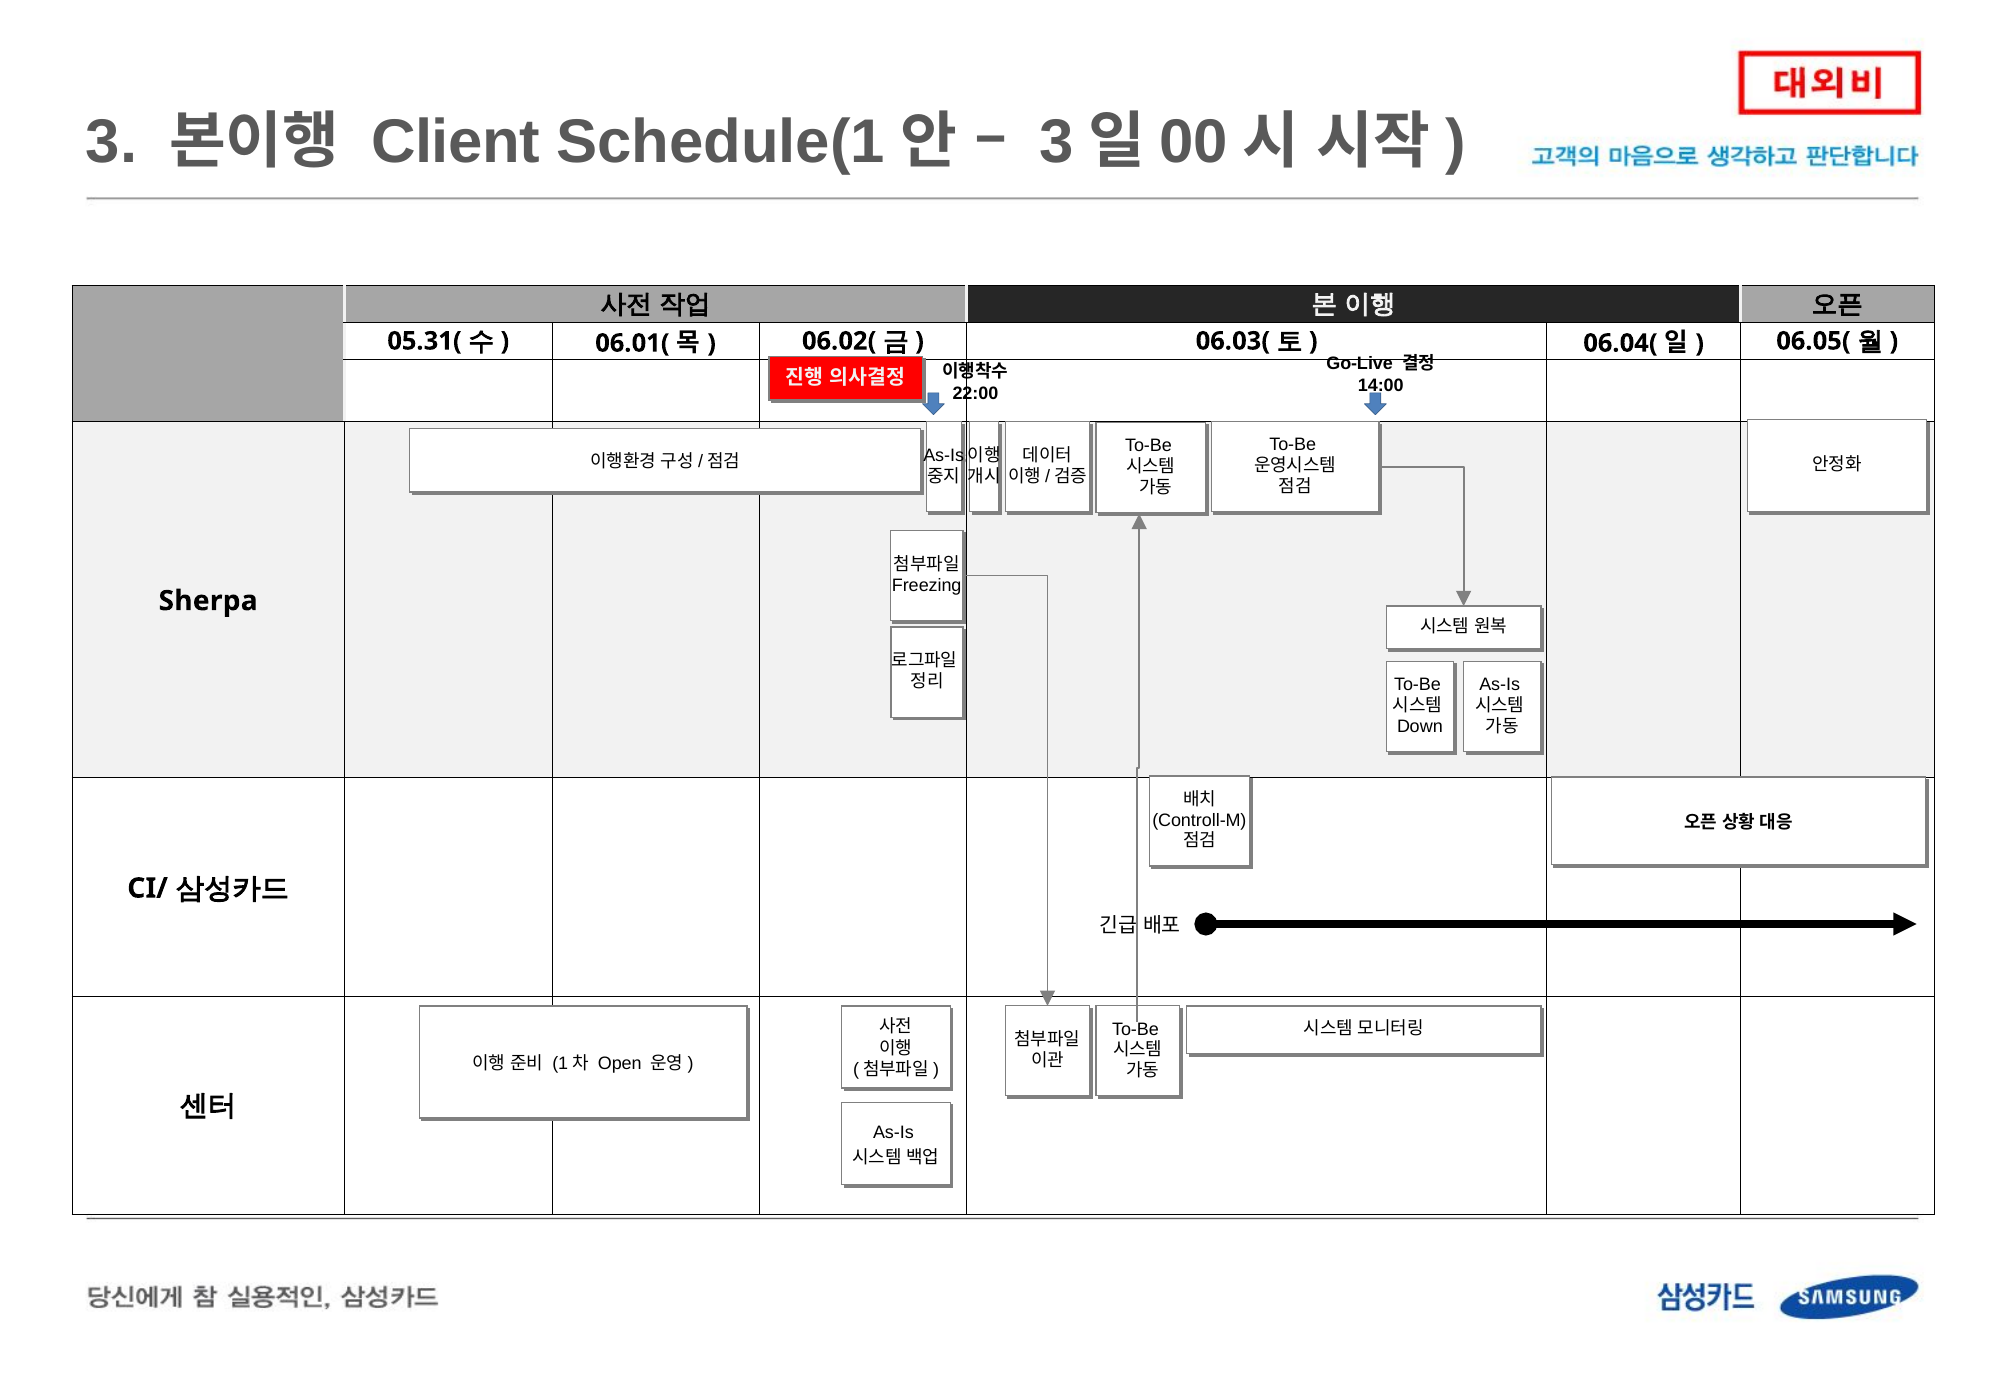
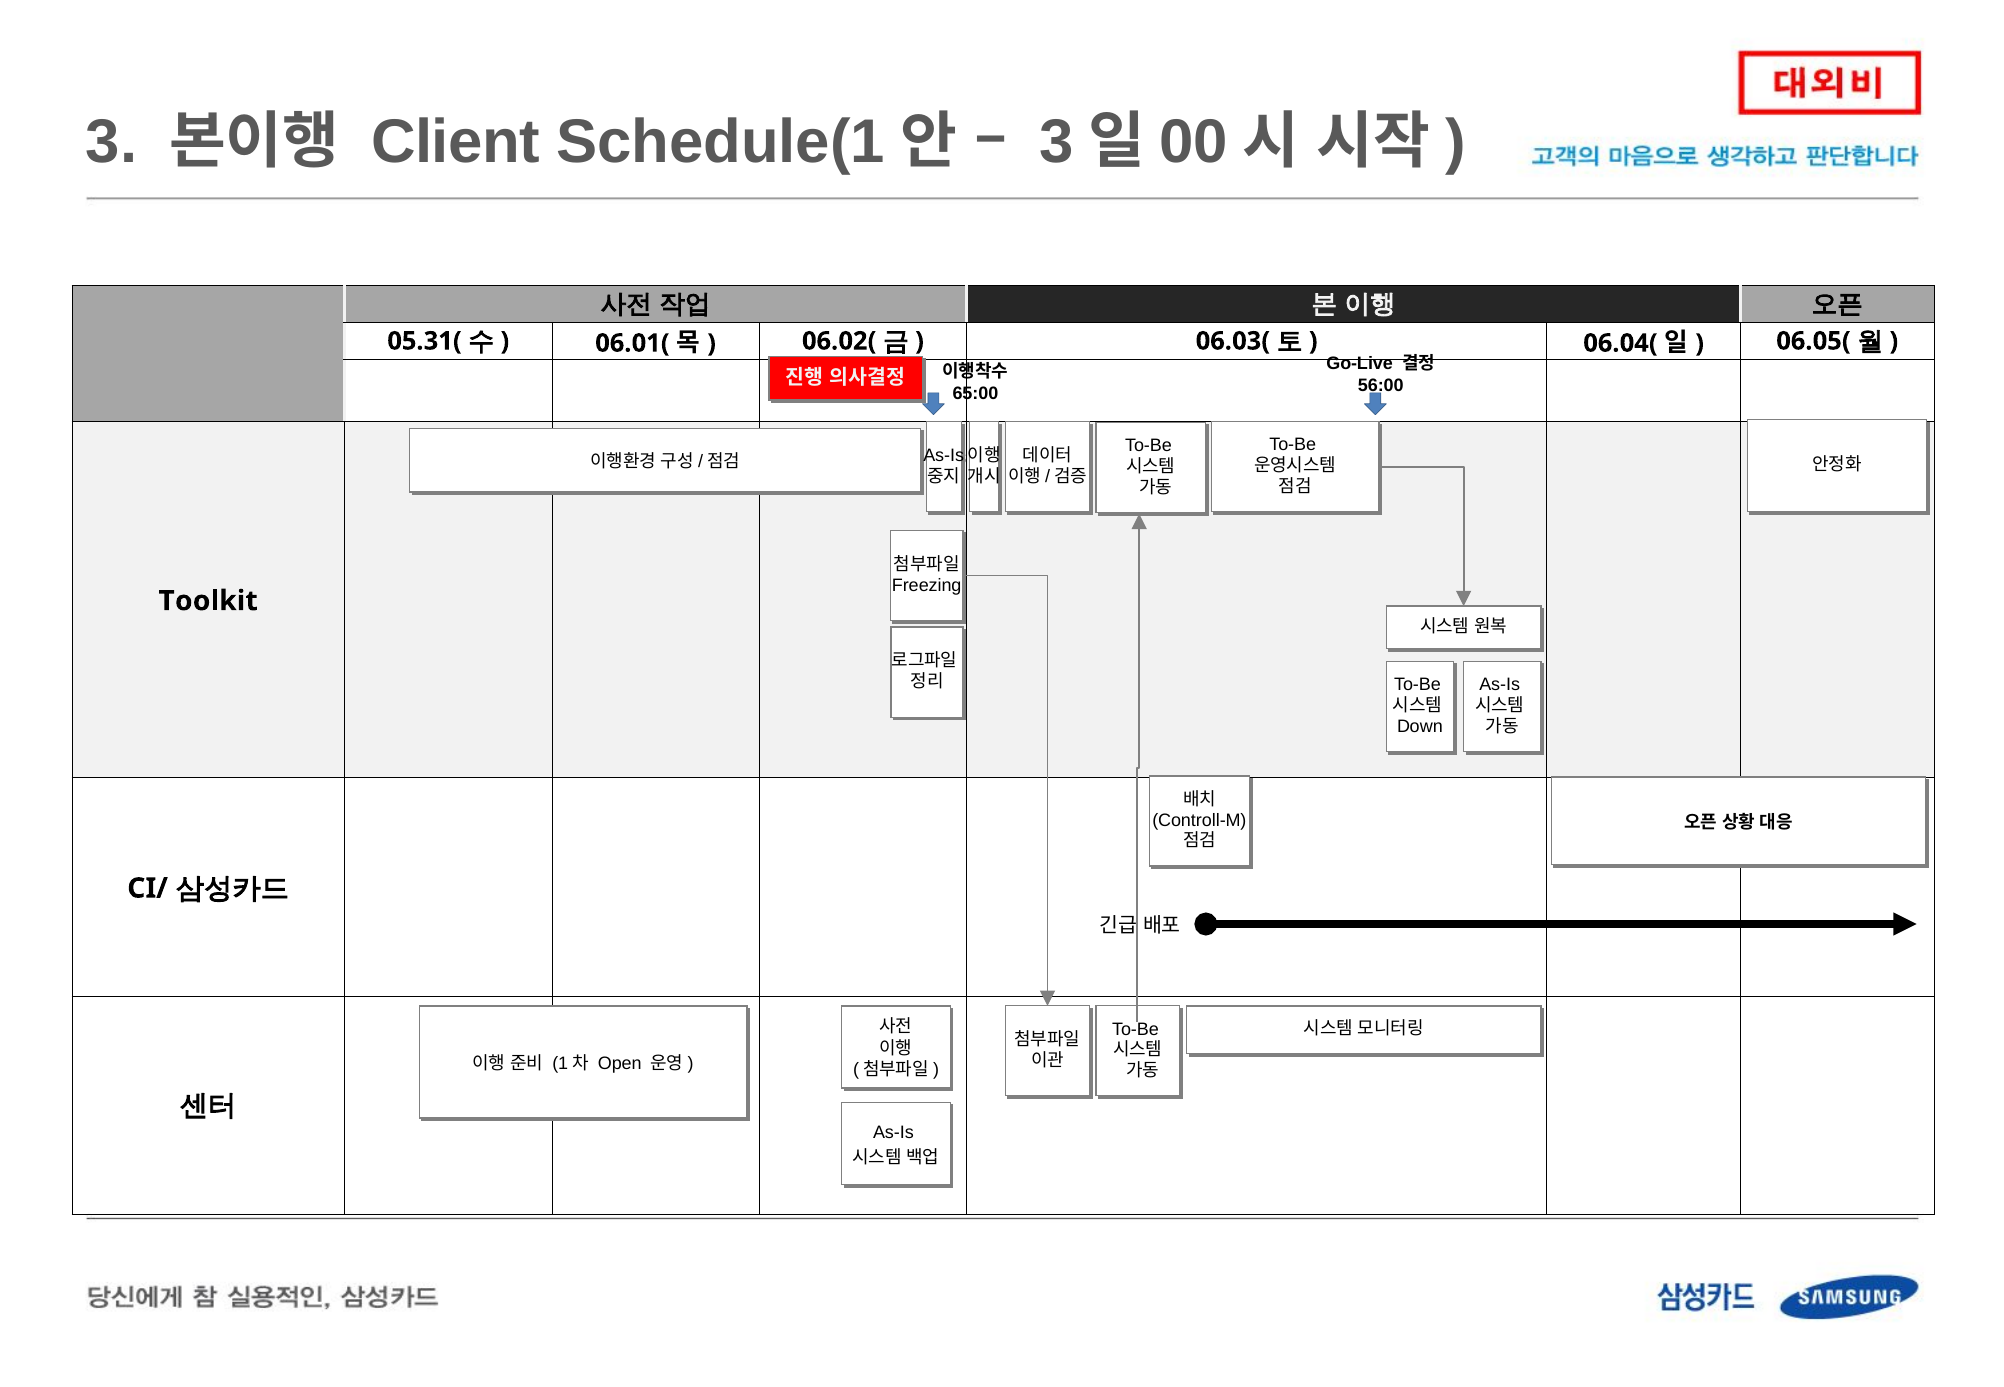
14:00: 14:00 -> 56:00
22:00: 22:00 -> 65:00
Sherpa: Sherpa -> Toolkit
